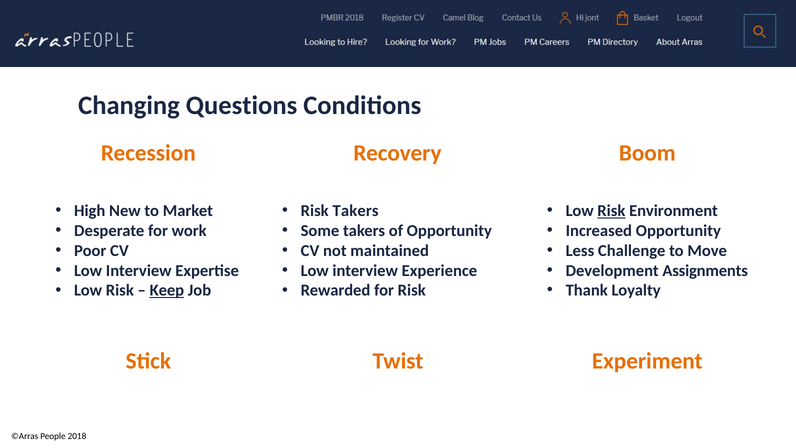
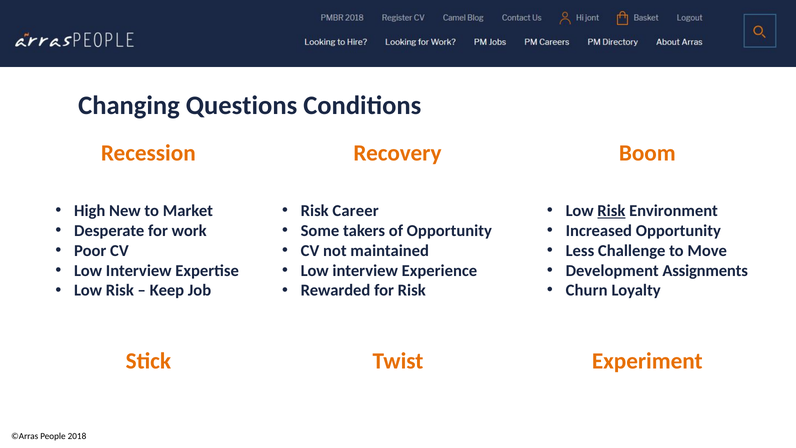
Risk Takers: Takers -> Career
Keep underline: present -> none
Thank: Thank -> Churn
